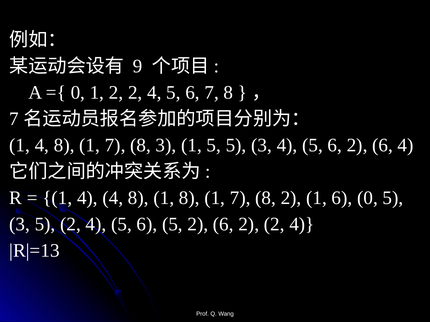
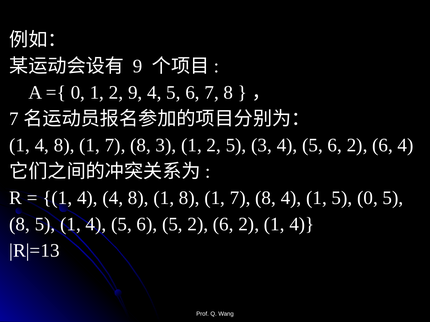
1 2 2: 2 -> 9
3 1 5: 5 -> 2
8 2: 2 -> 4
1 6: 6 -> 5
3 at (20, 225): 3 -> 8
2 at (71, 225): 2 -> 1
6 2 2: 2 -> 1
